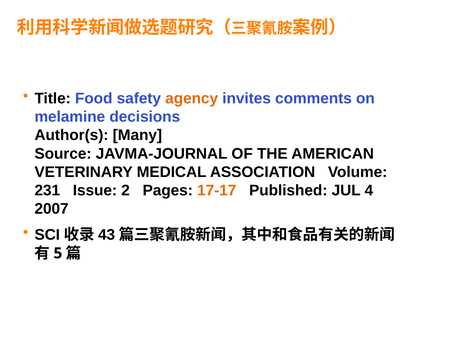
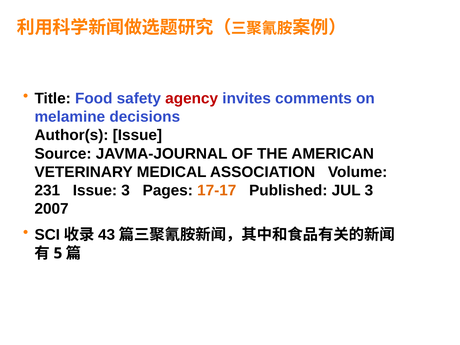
agency colour: orange -> red
Author(s Many: Many -> Issue
Issue 2: 2 -> 3
JUL 4: 4 -> 3
